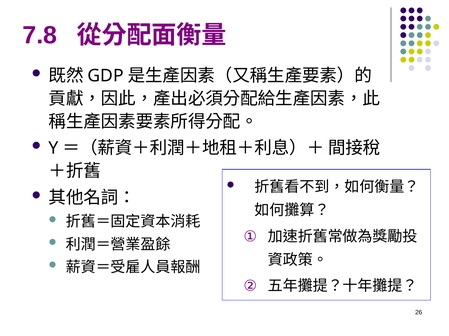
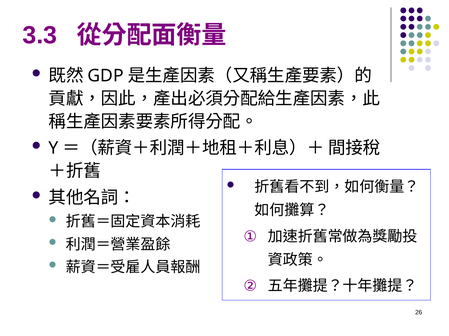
7.8: 7.8 -> 3.3
